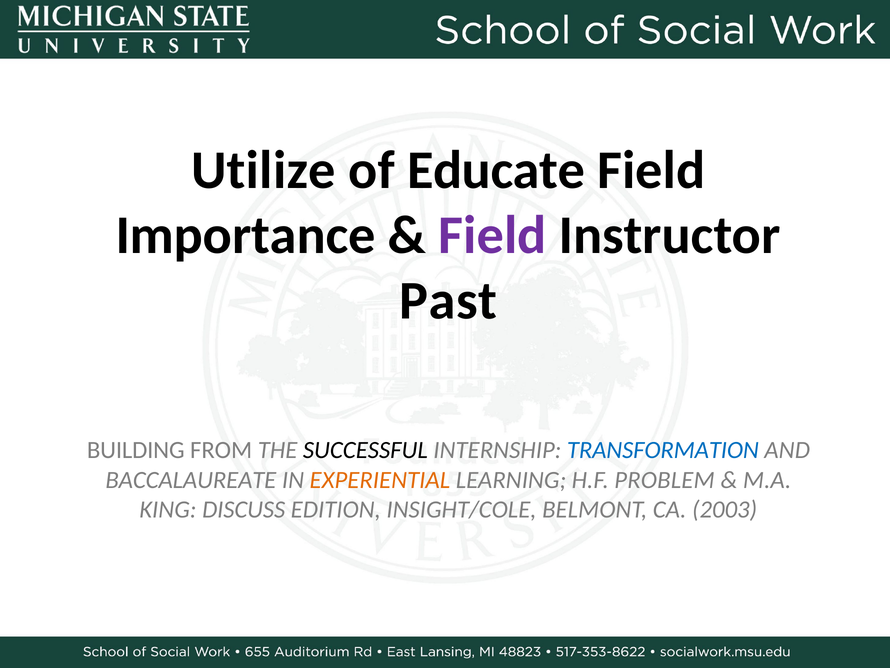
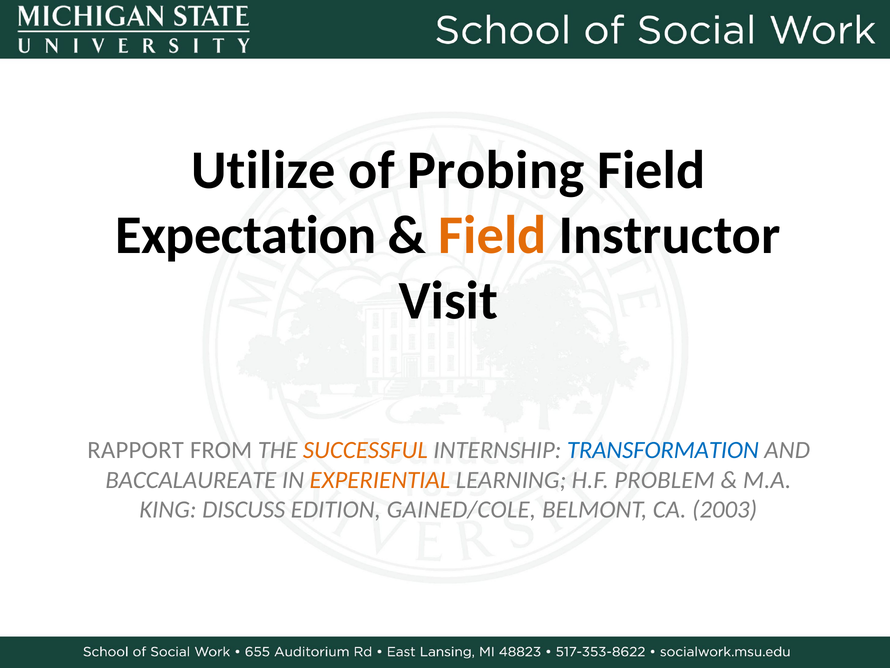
Educate: Educate -> Probing
Importance: Importance -> Expectation
Field at (492, 235) colour: purple -> orange
Past: Past -> Visit
BUILDING: BUILDING -> RAPPORT
SUCCESSFUL colour: black -> orange
INSIGHT/COLE: INSIGHT/COLE -> GAINED/COLE
